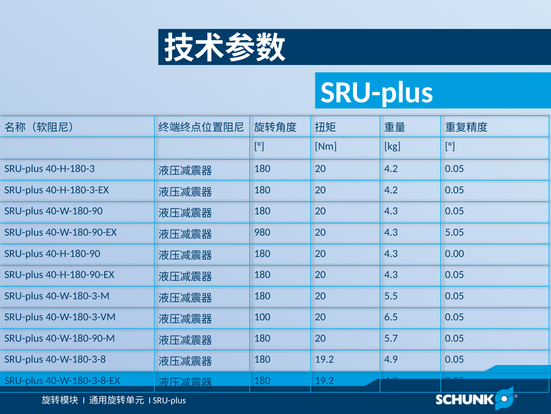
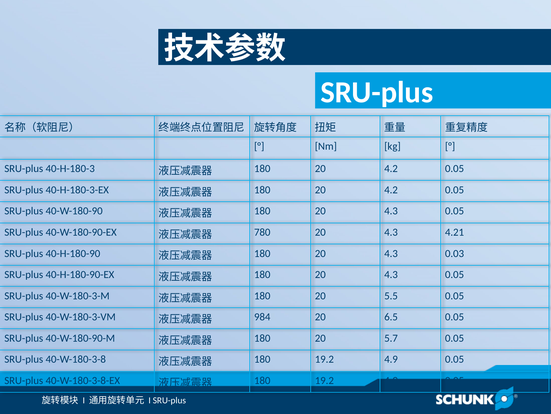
980: 980 -> 780
5.05: 5.05 -> 4.21
0.00: 0.00 -> 0.03
100: 100 -> 984
